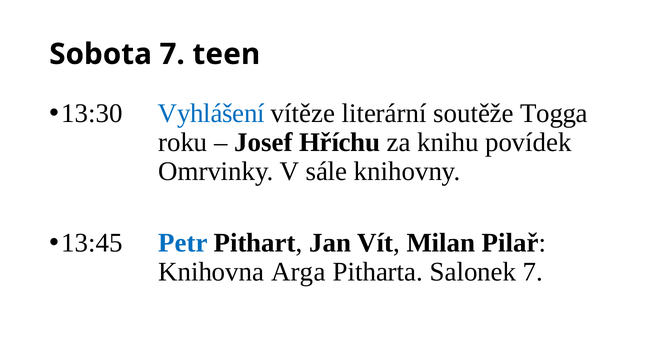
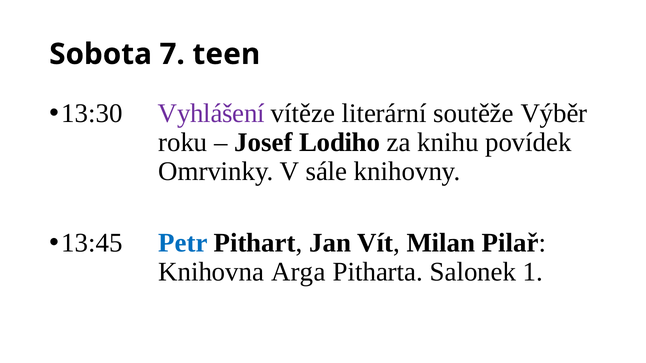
Vyhlášení colour: blue -> purple
Togga: Togga -> Výběr
Hříchu: Hříchu -> Lodiho
Salonek 7: 7 -> 1
